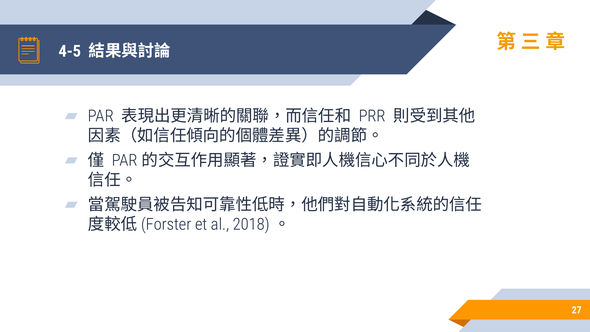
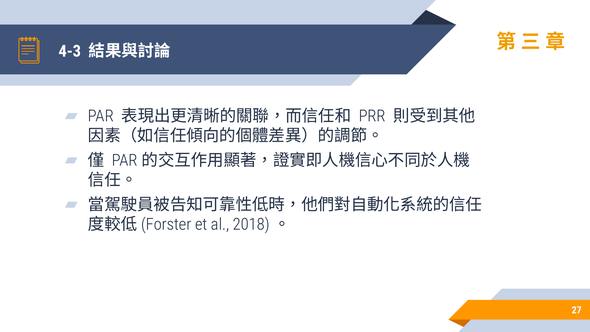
4-5: 4-5 -> 4-3
